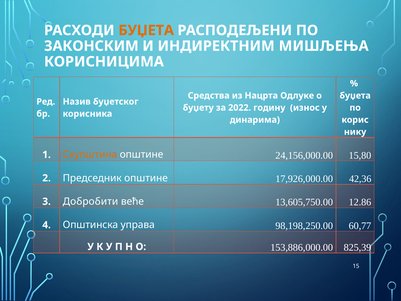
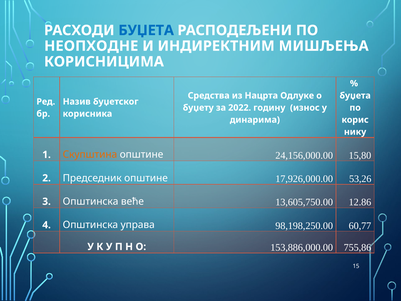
БУЏЕТА at (146, 30) colour: orange -> blue
ЗАКОНСКИМ: ЗАКОНСКИМ -> НЕОПХОДНЕ
42,36: 42,36 -> 53,26
3 Добробити: Добробити -> Општинска
825,39: 825,39 -> 755,86
